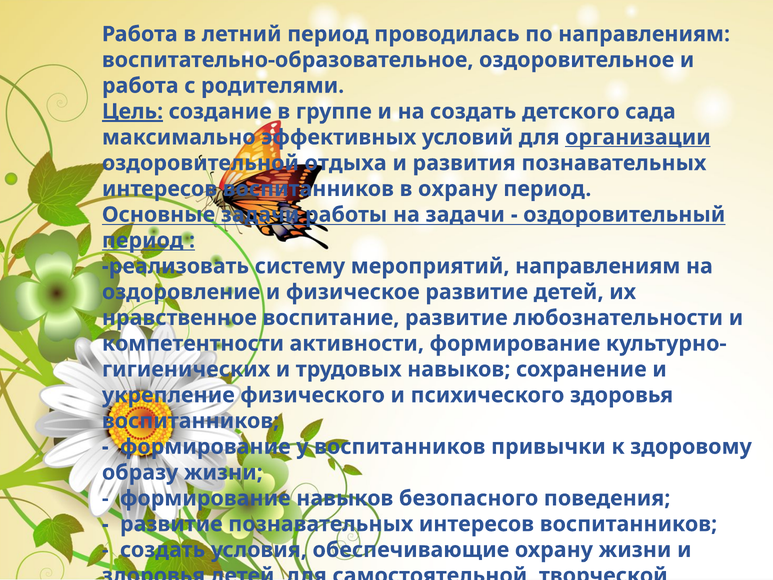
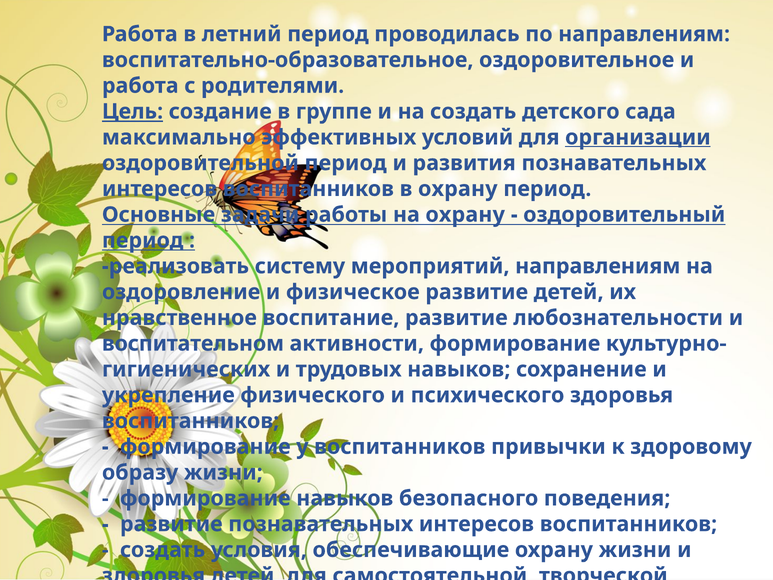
Цель underline: present -> none
оздоровительной отдыха: отдыха -> период
на задачи: задачи -> охрану
компетентности at (193, 343): компетентности -> воспитательном
